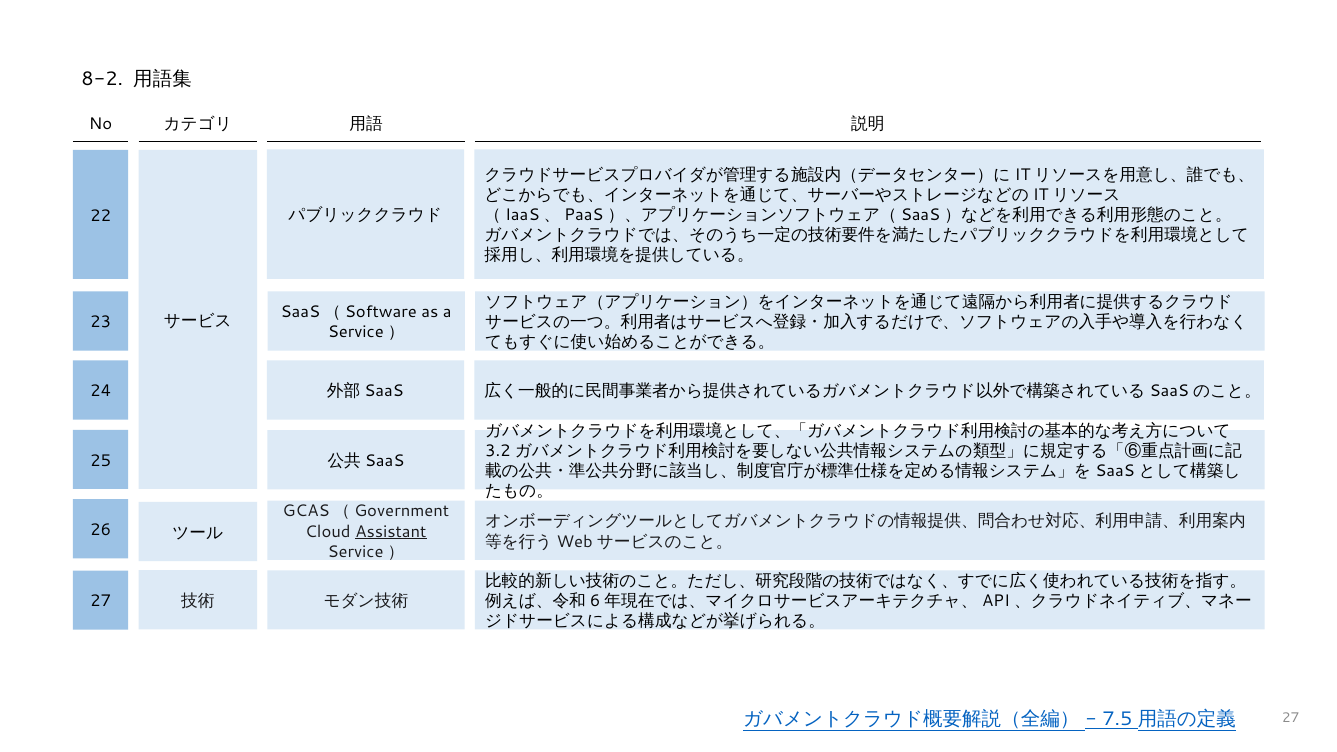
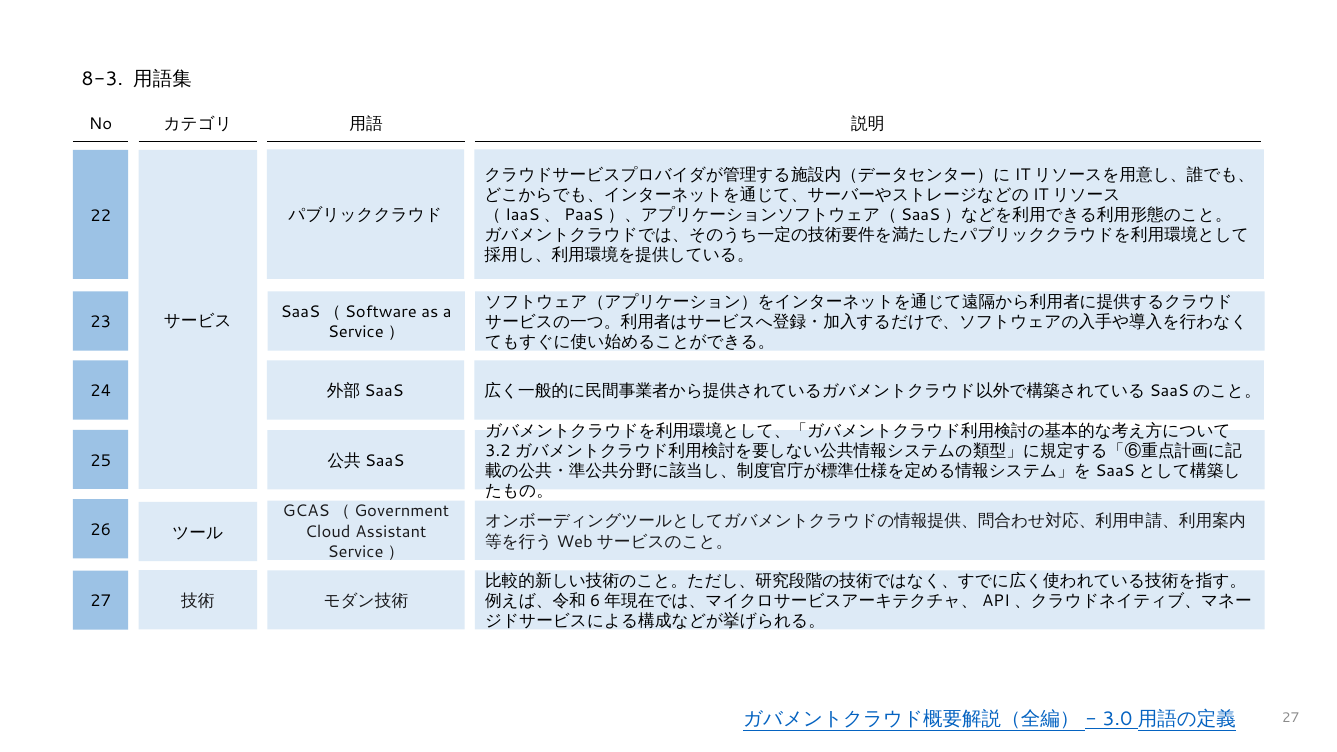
8-2: 8-2 -> 8-3
Assistant underline: present -> none
7.5: 7.5 -> 3.0
